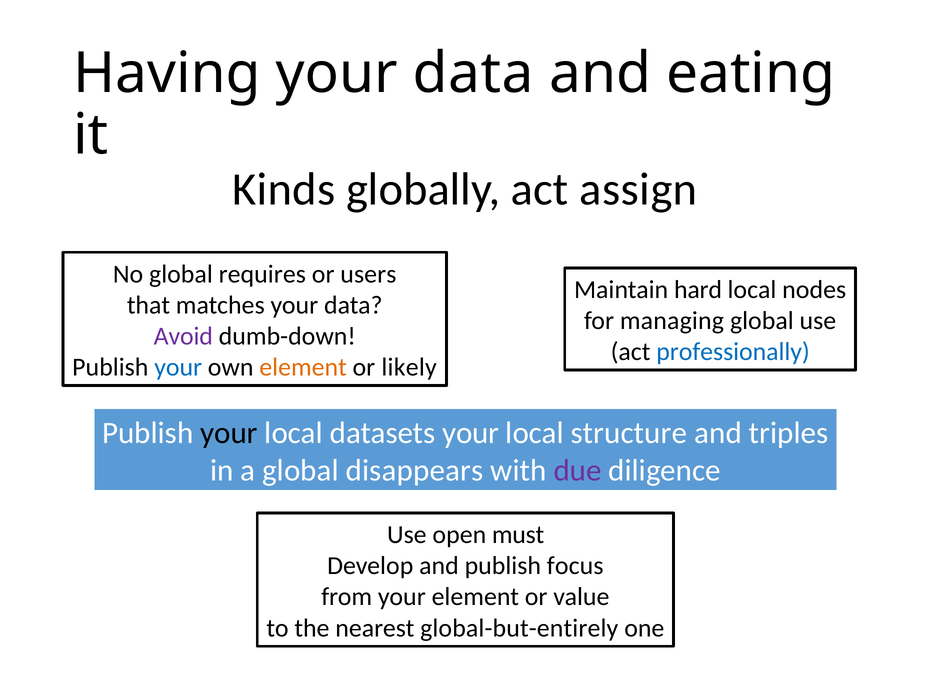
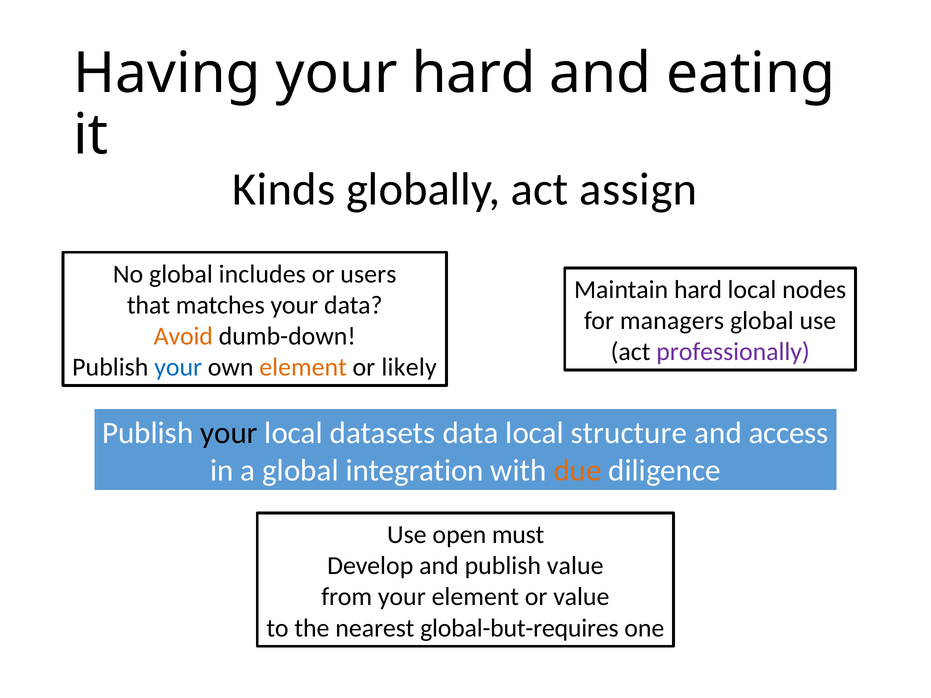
Having your data: data -> hard
requires: requires -> includes
managing: managing -> managers
Avoid colour: purple -> orange
professionally colour: blue -> purple
datasets your: your -> data
triples: triples -> access
disappears: disappears -> integration
due colour: purple -> orange
publish focus: focus -> value
global-but-entirely: global-but-entirely -> global-but-requires
